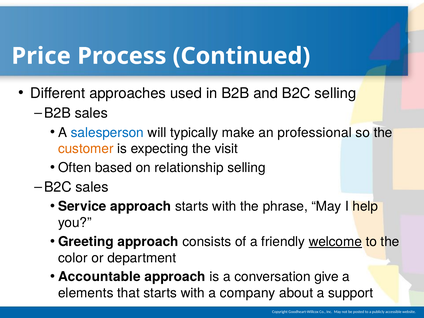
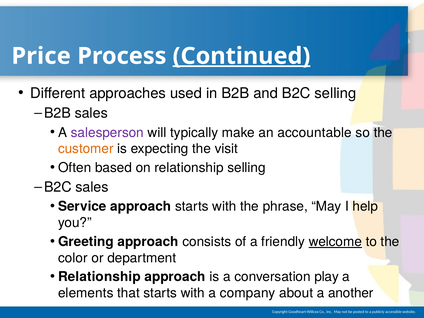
Continued underline: none -> present
salesperson colour: blue -> purple
professional: professional -> accountable
Accountable at (99, 277): Accountable -> Relationship
give: give -> play
support: support -> another
